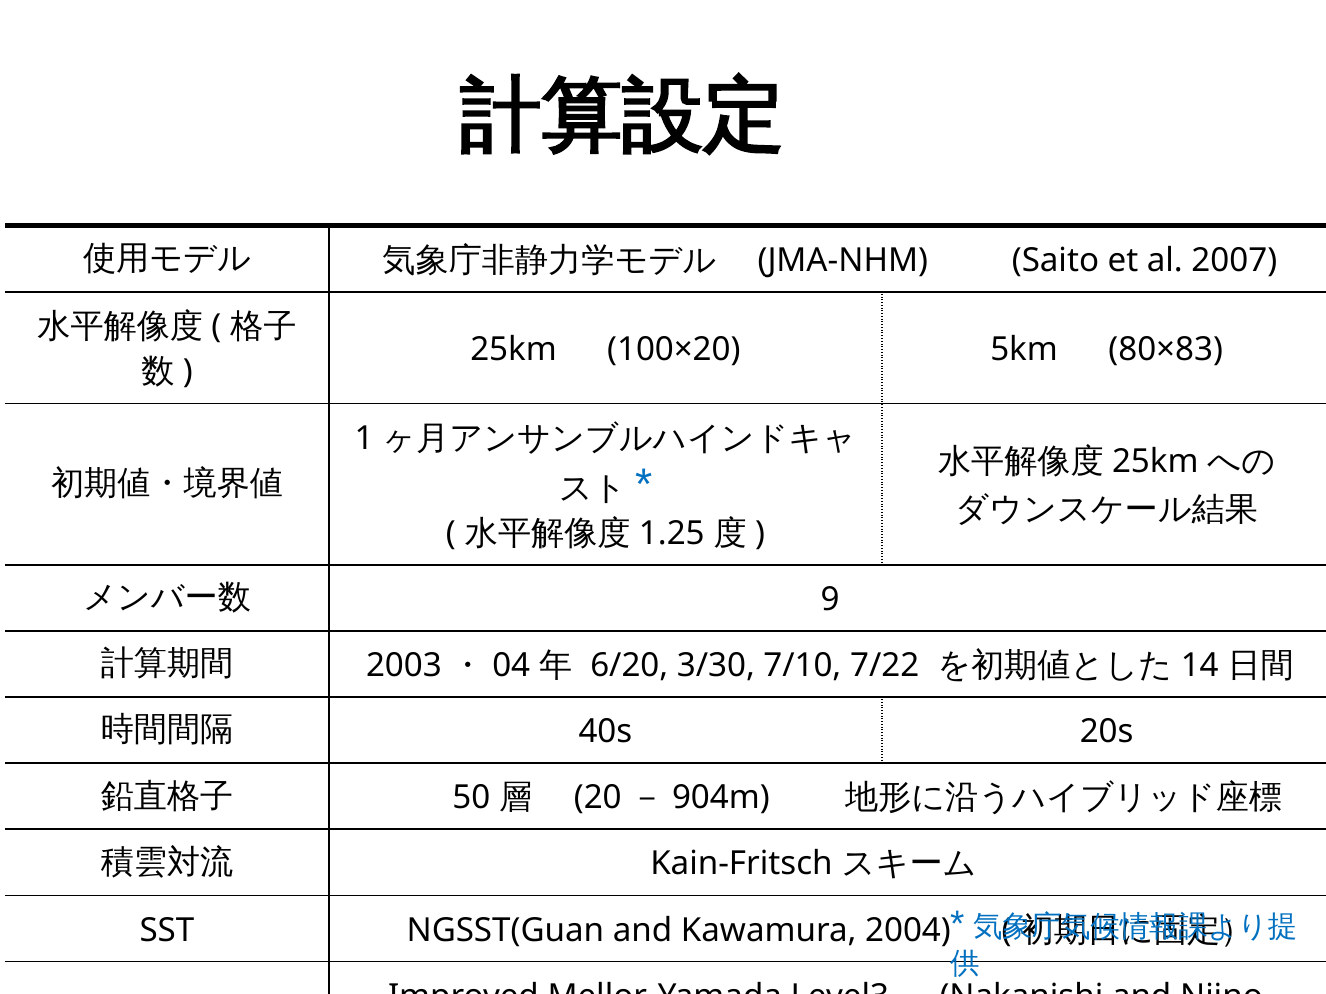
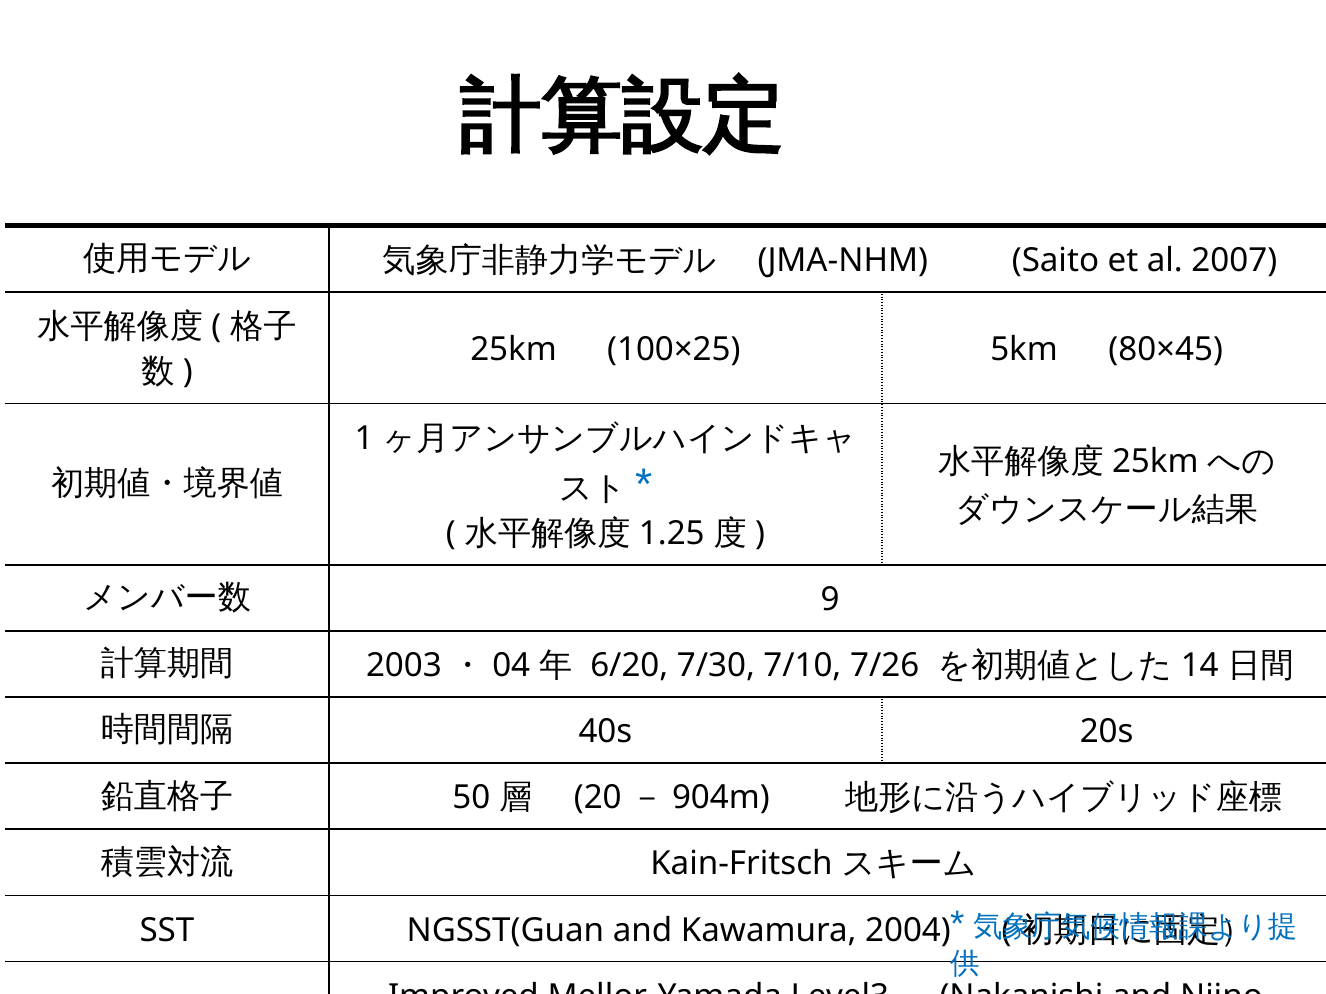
100×20: 100×20 -> 100×25
80×83: 80×83 -> 80×45
3/30: 3/30 -> 7/30
7/22: 7/22 -> 7/26
